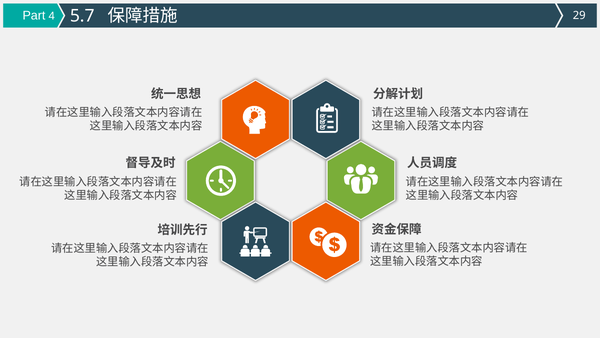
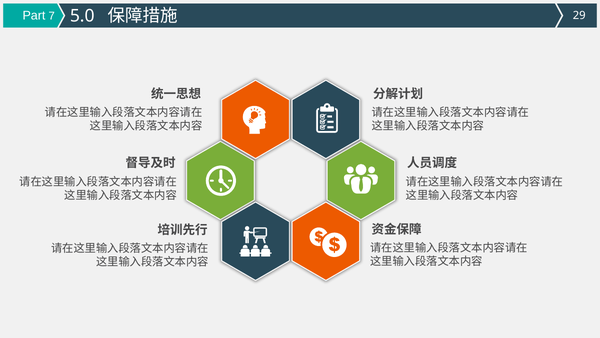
4: 4 -> 7
5.7: 5.7 -> 5.0
